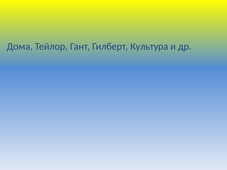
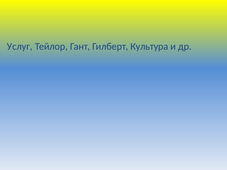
Дома: Дома -> Услуг
